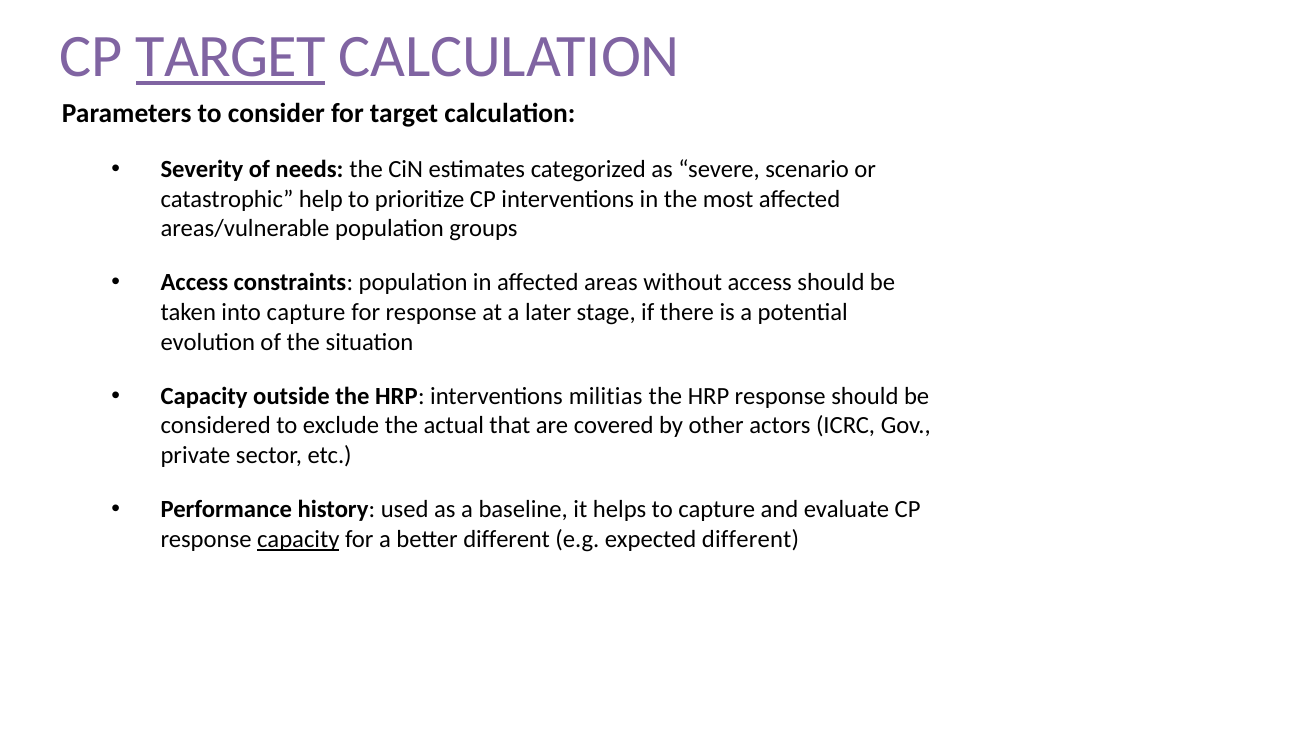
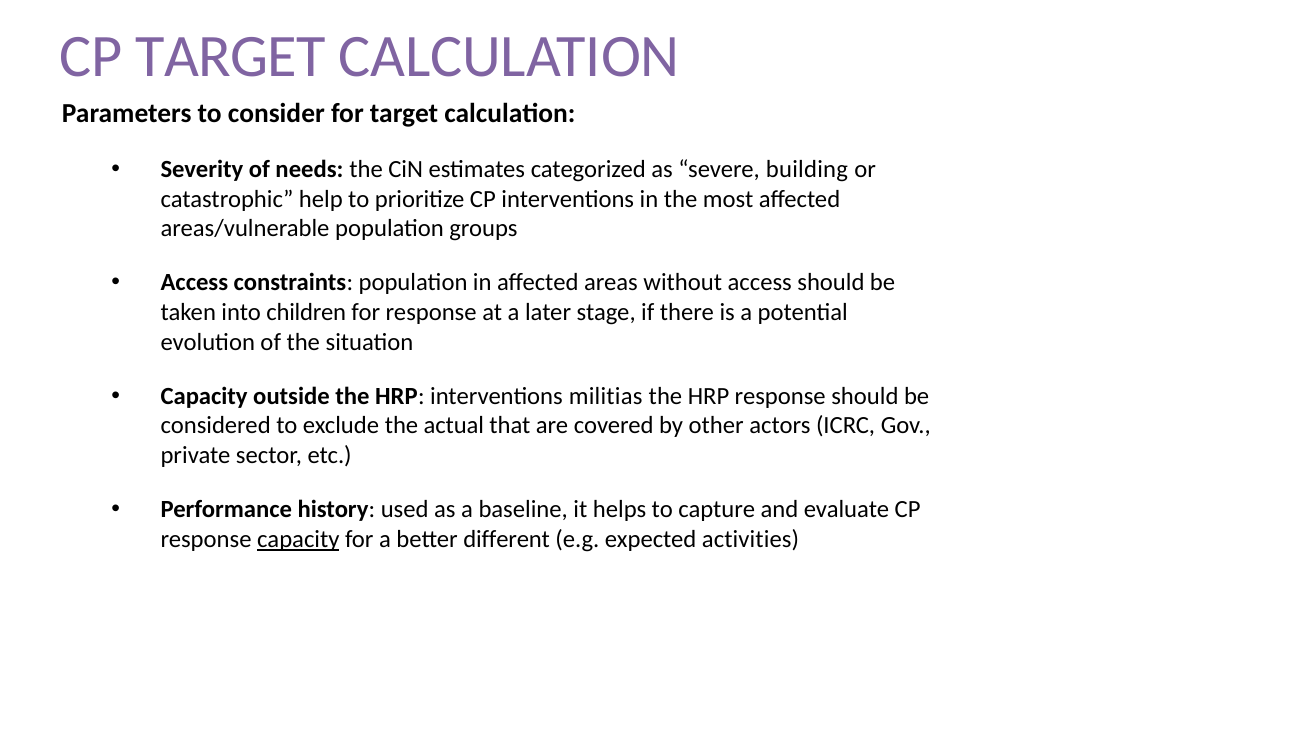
TARGET at (231, 57) underline: present -> none
scenario: scenario -> building
into capture: capture -> children
expected different: different -> activities
